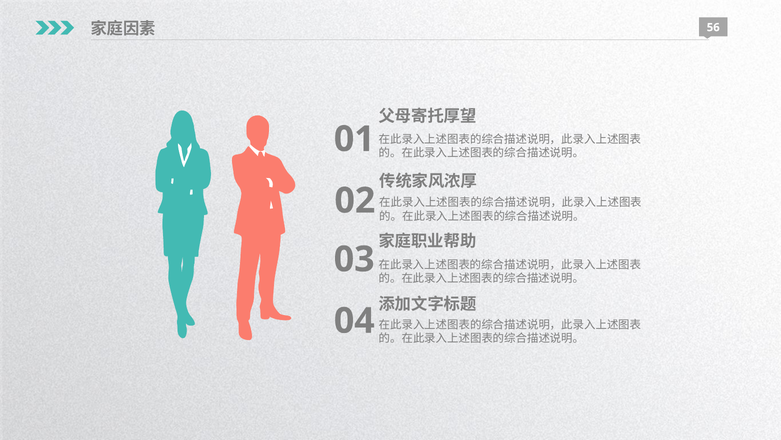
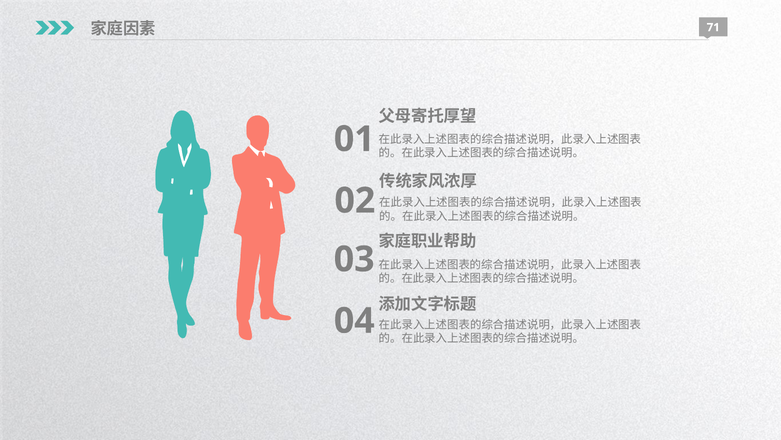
56: 56 -> 71
